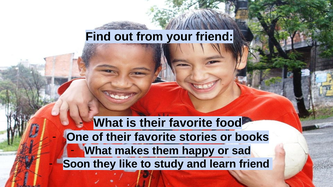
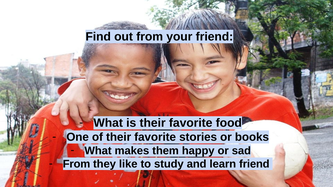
Soon at (77, 164): Soon -> From
